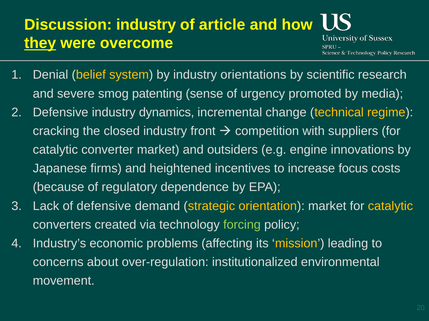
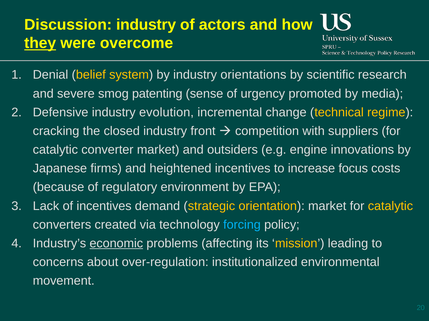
article: article -> actors
dynamics: dynamics -> evolution
dependence: dependence -> environment
of defensive: defensive -> incentives
forcing colour: light green -> light blue
economic underline: none -> present
